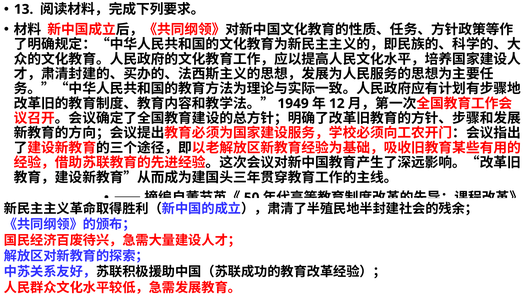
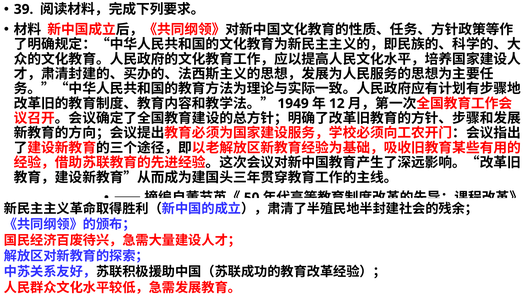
13: 13 -> 39
